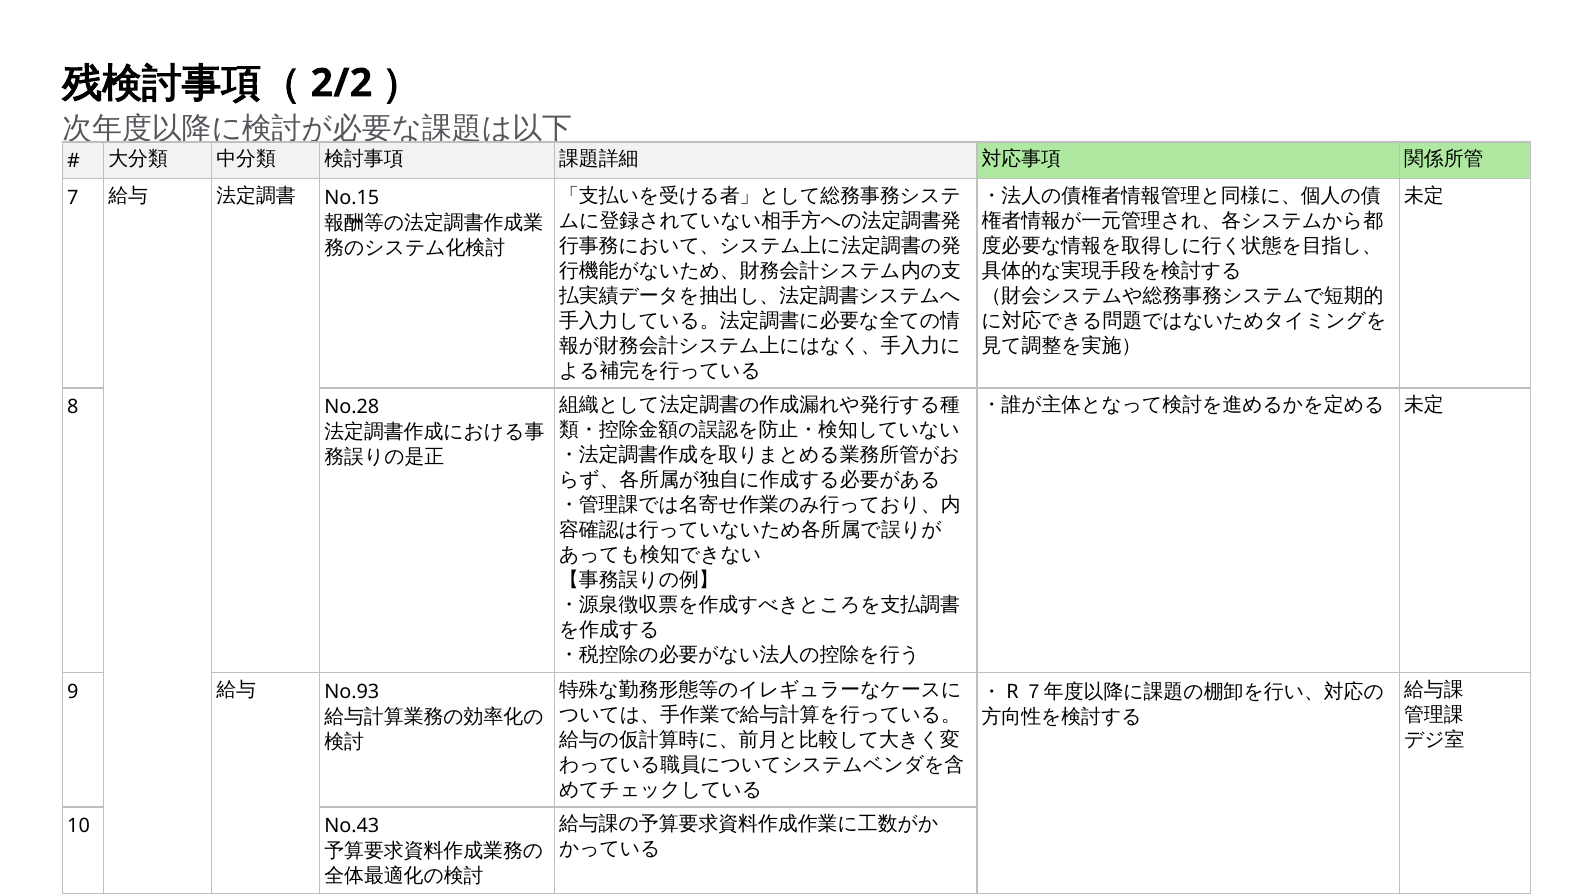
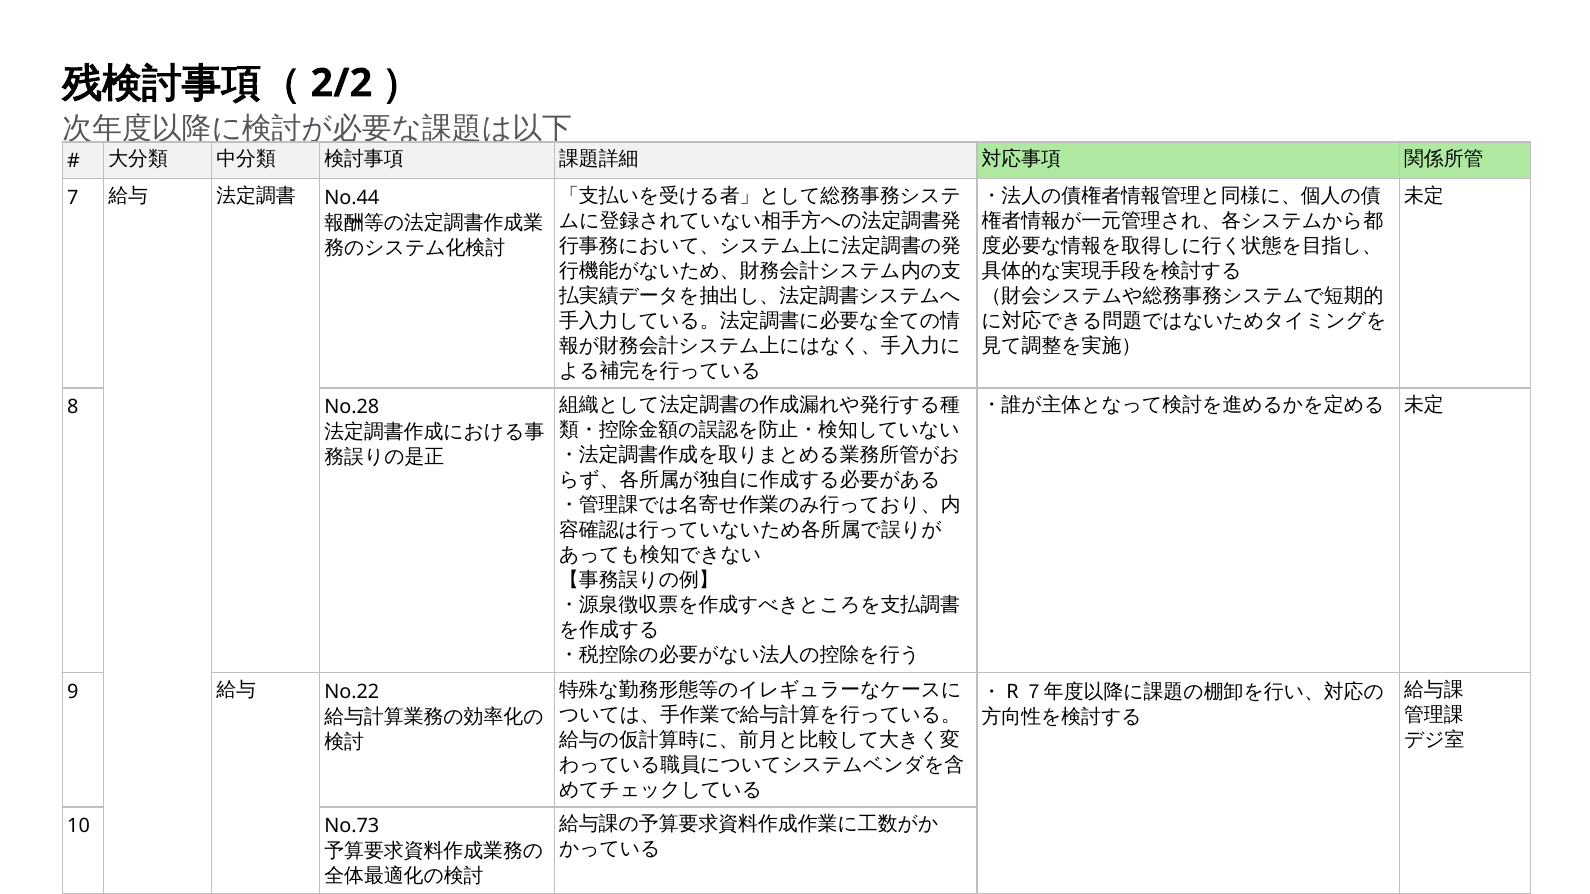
No.15: No.15 -> No.44
No.93: No.93 -> No.22
No.43: No.43 -> No.73
